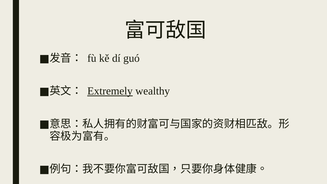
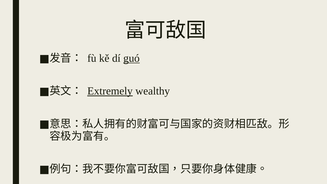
guó underline: none -> present
